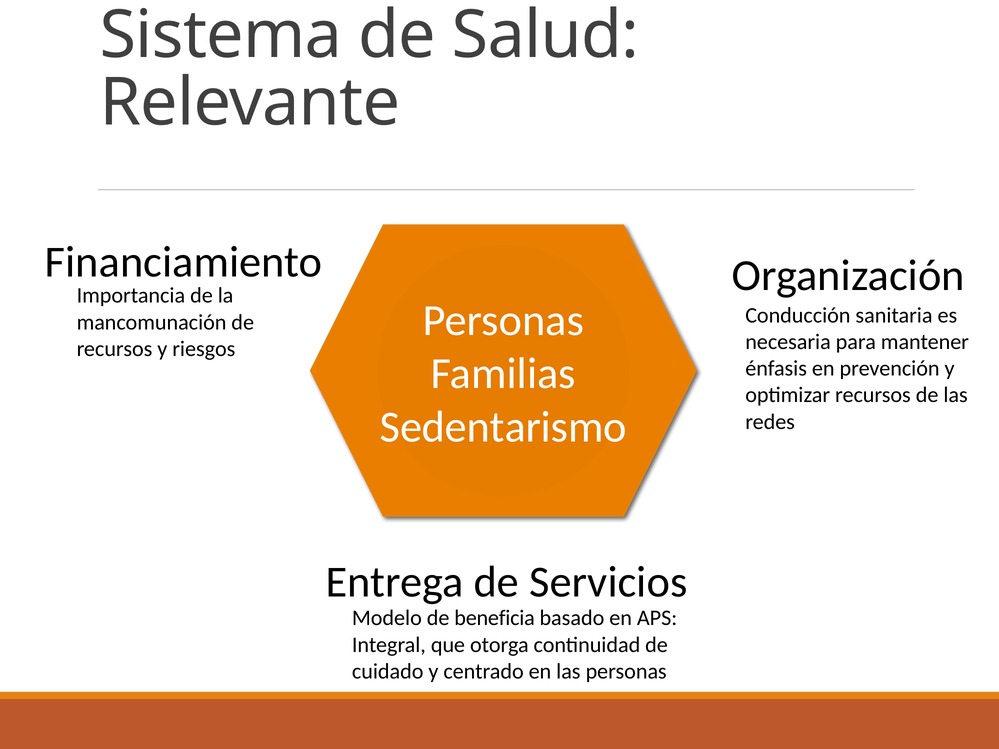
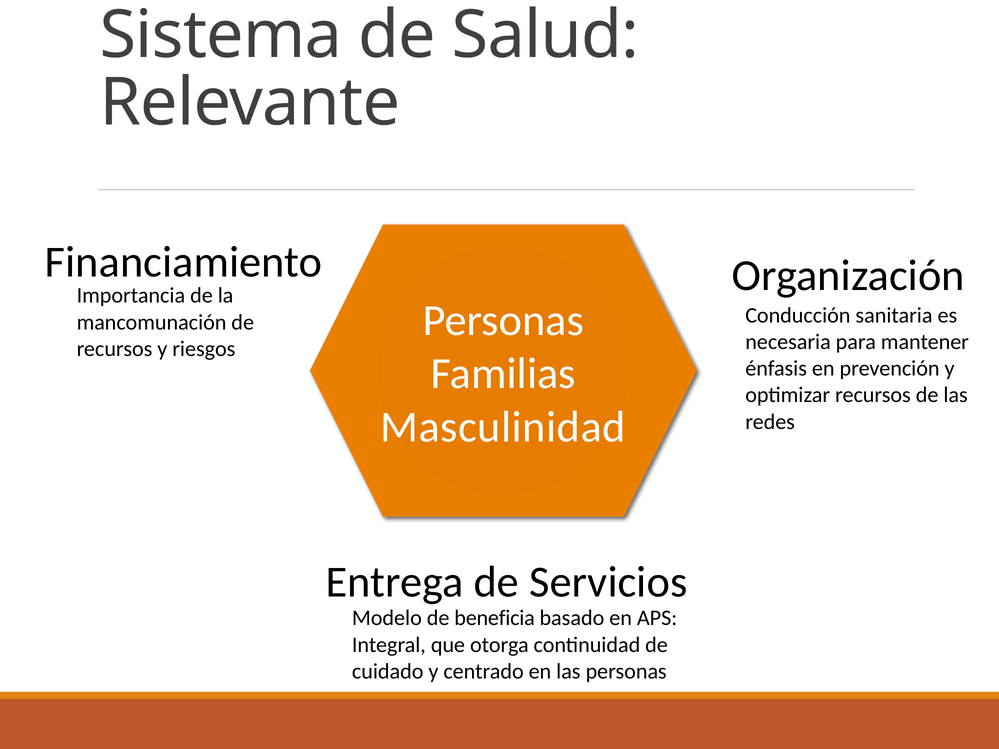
Sedentarismo: Sedentarismo -> Masculinidad
